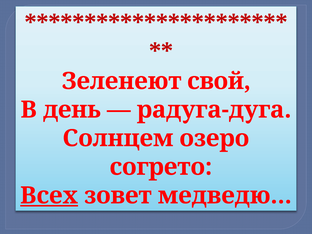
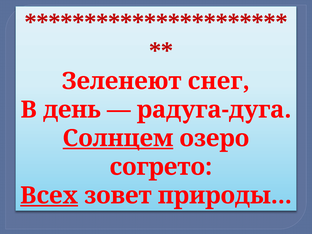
свой: свой -> снег
Солнцем underline: none -> present
медведю: медведю -> природы
